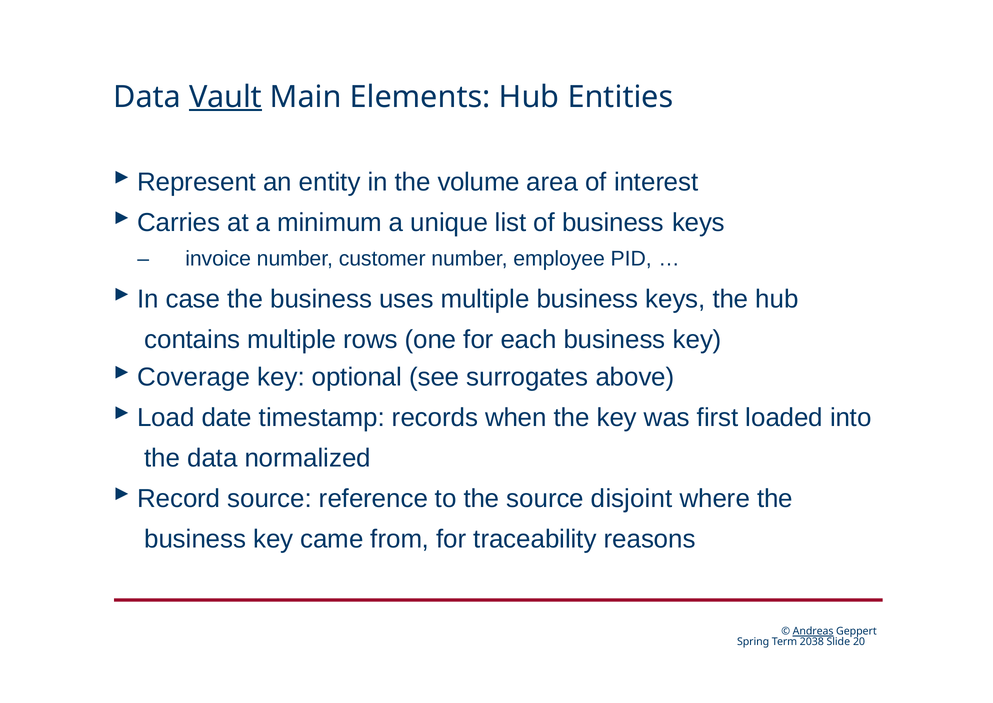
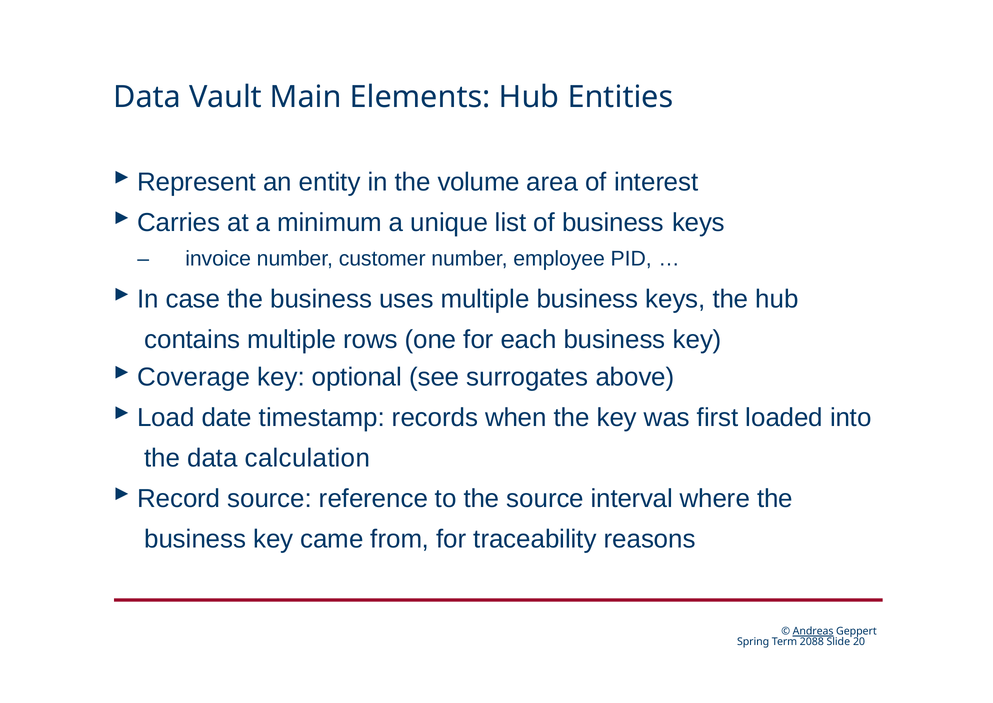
Vault underline: present -> none
normalized: normalized -> calculation
disjoint: disjoint -> interval
2038: 2038 -> 2088
